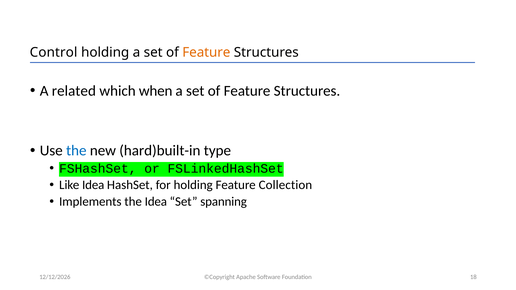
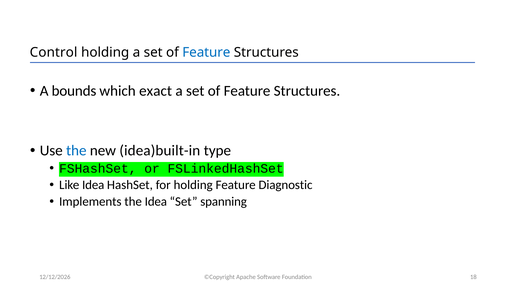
Feature at (206, 52) colour: orange -> blue
related: related -> bounds
when: when -> exact
hard)built-in: hard)built-in -> idea)built-in
Collection: Collection -> Diagnostic
